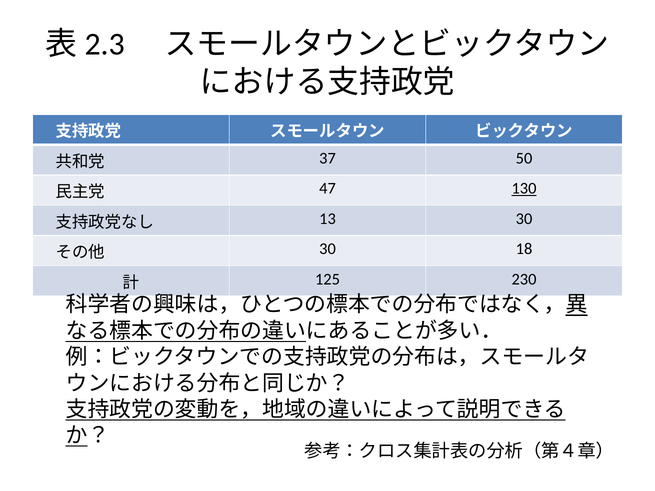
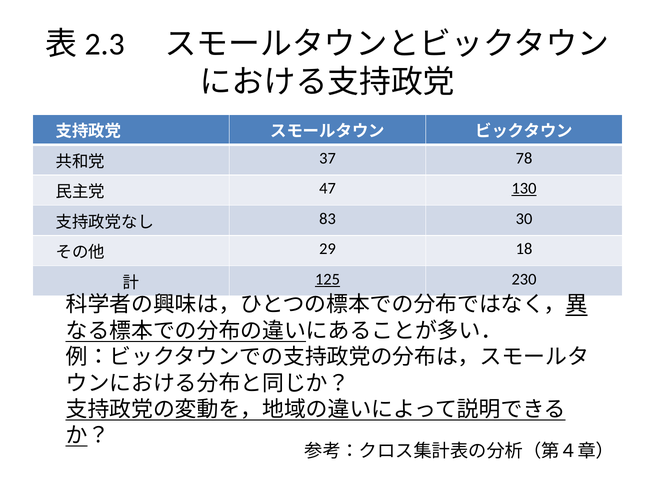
50: 50 -> 78
13: 13 -> 83
30 at (328, 249): 30 -> 29
125 underline: none -> present
